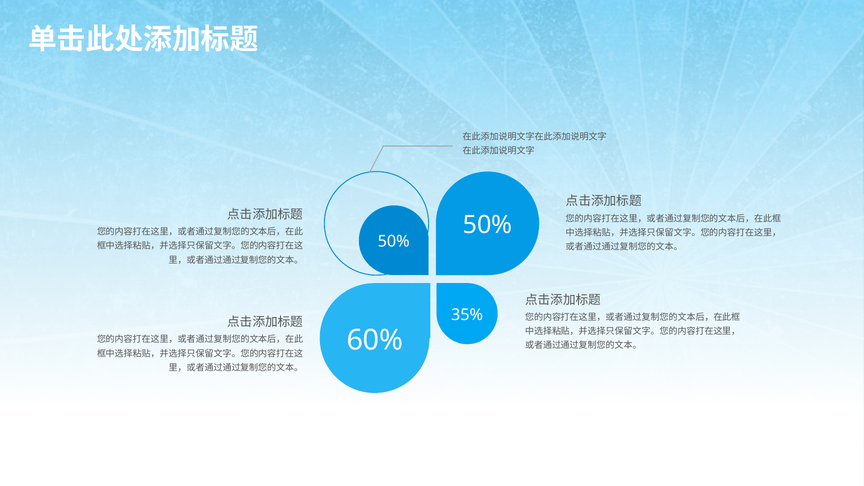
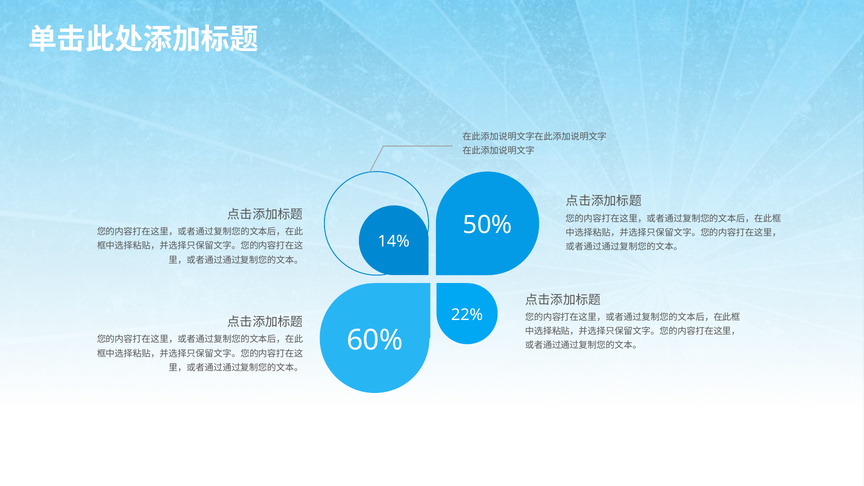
50% at (394, 241): 50% -> 14%
35%: 35% -> 22%
